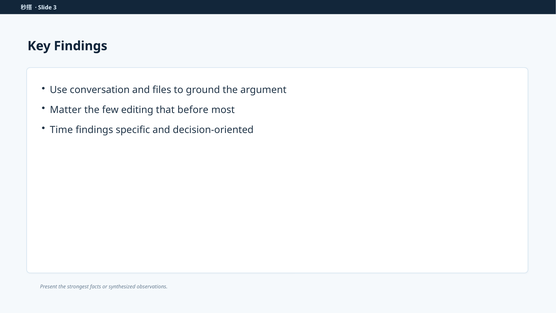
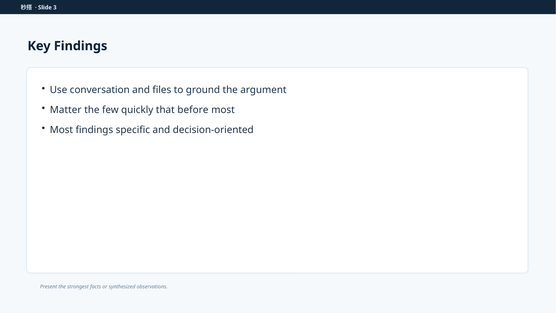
editing: editing -> quickly
Time at (61, 130): Time -> Most
